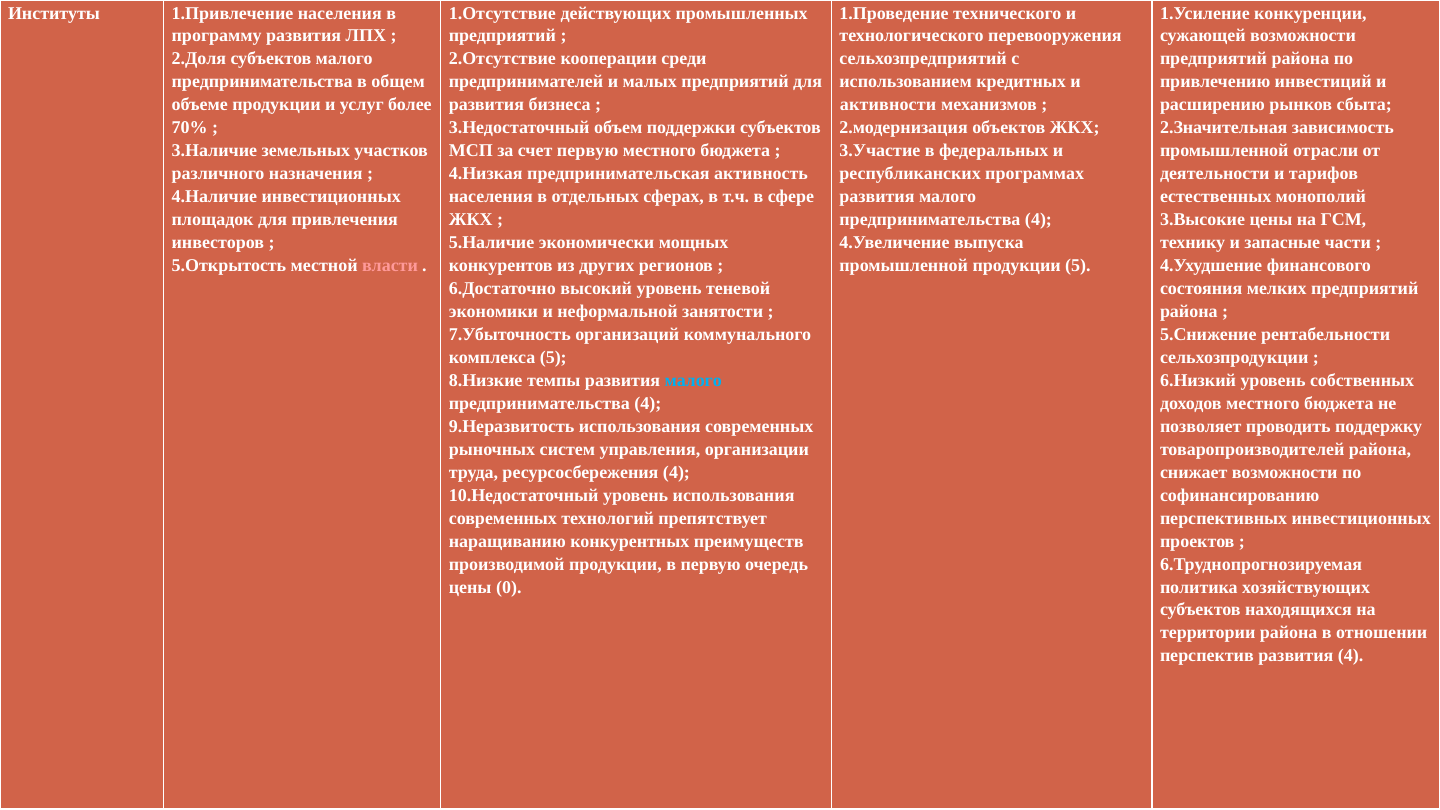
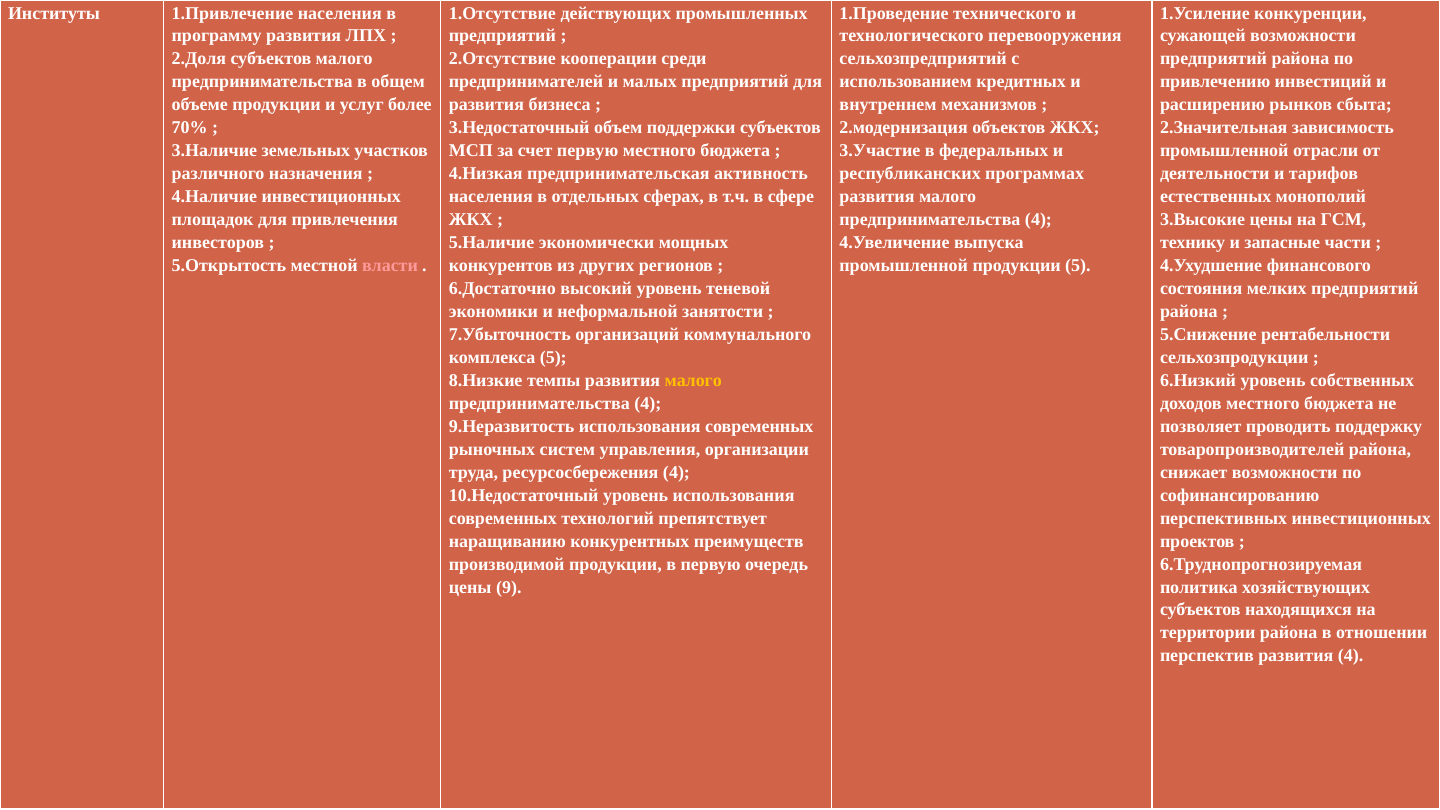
активности: активности -> внутреннем
малого at (693, 380) colour: light blue -> yellow
0: 0 -> 9
